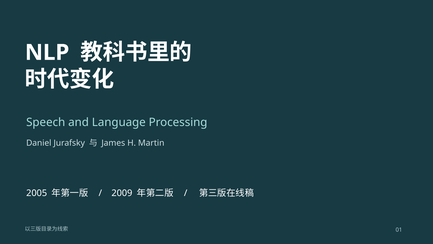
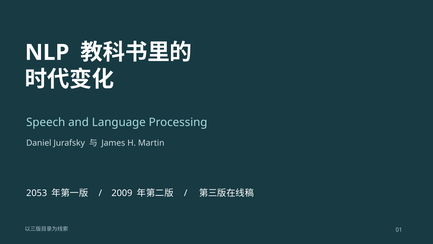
2005: 2005 -> 2053
